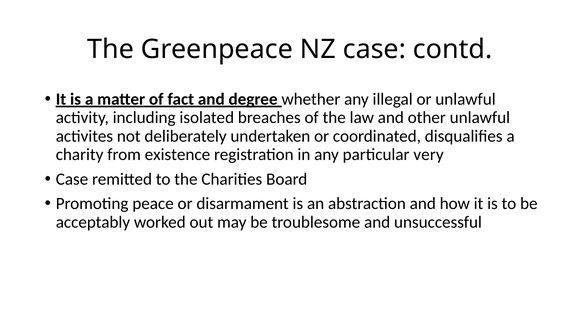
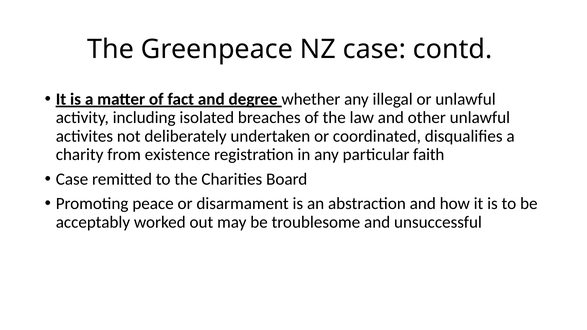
very: very -> faith
